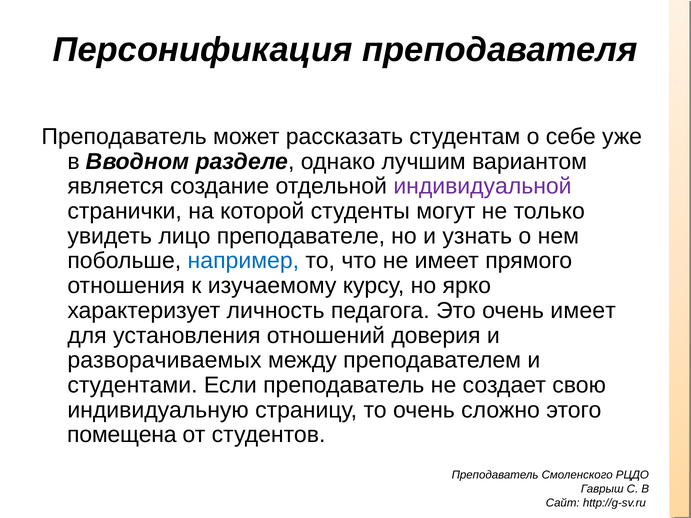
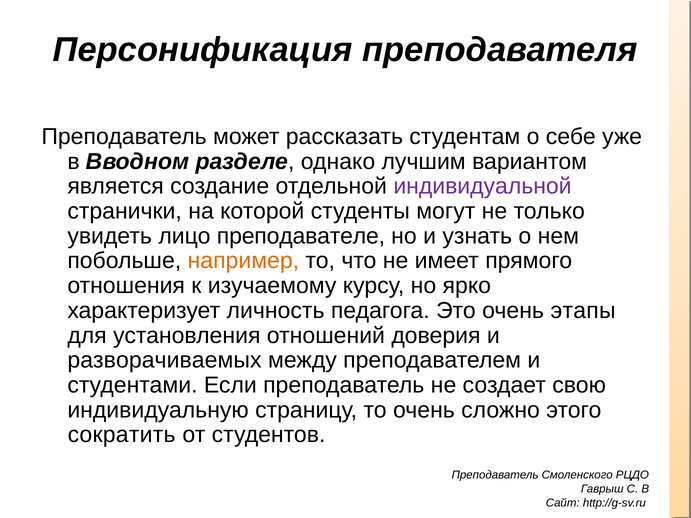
например colour: blue -> orange
очень имеет: имеет -> этапы
помещена: помещена -> сократить
